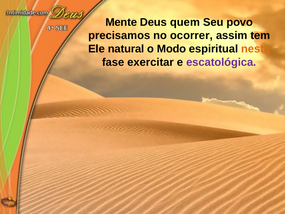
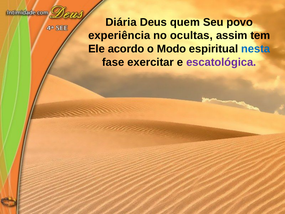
Mente: Mente -> Diária
precisamos: precisamos -> experiência
ocorrer: ocorrer -> ocultas
natural: natural -> acordo
nesta colour: orange -> blue
